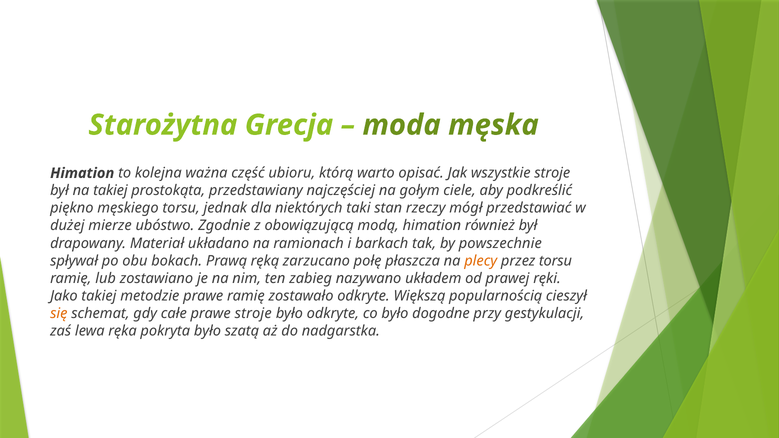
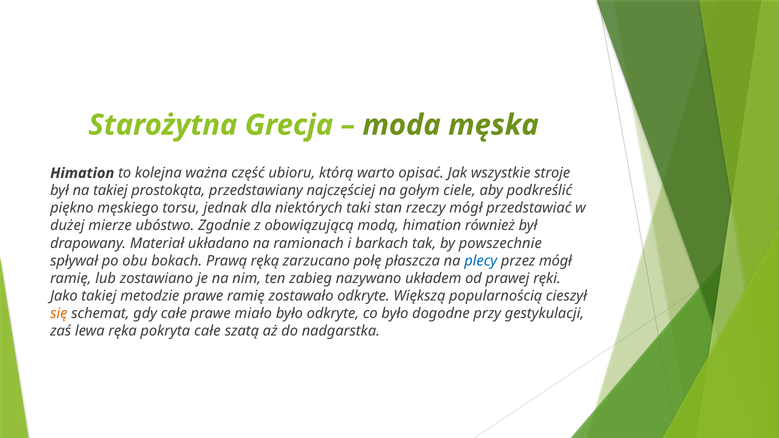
plecy colour: orange -> blue
przez torsu: torsu -> mógł
prawe stroje: stroje -> miało
pokryta było: było -> całe
